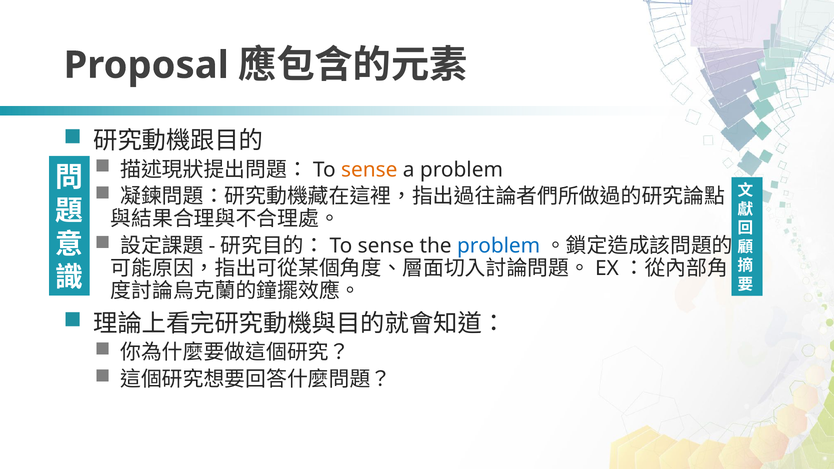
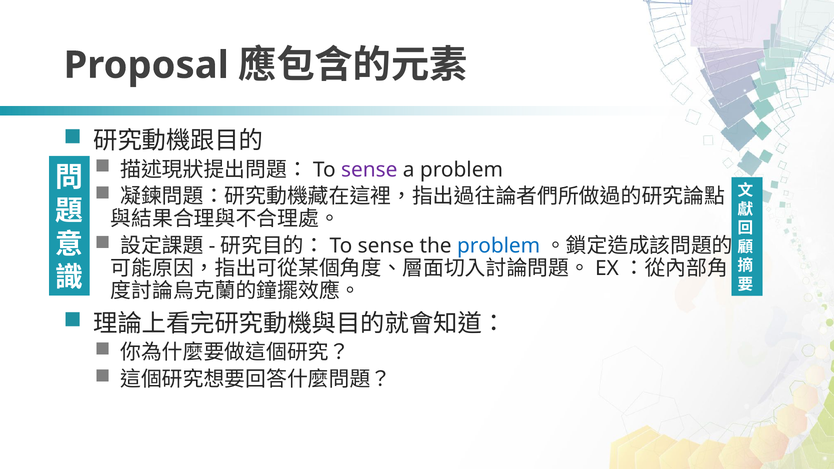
sense at (369, 170) colour: orange -> purple
